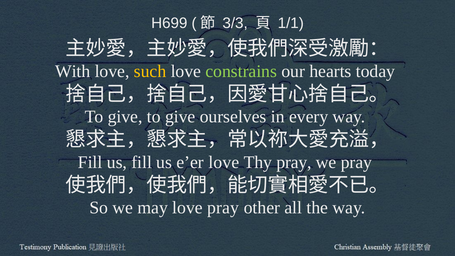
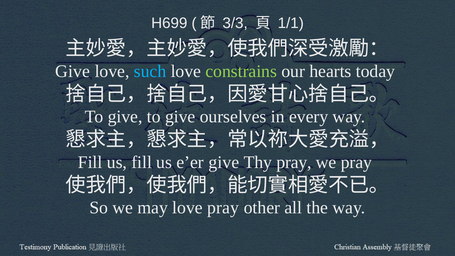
With at (73, 71): With -> Give
such colour: yellow -> light blue
e’er love: love -> give
